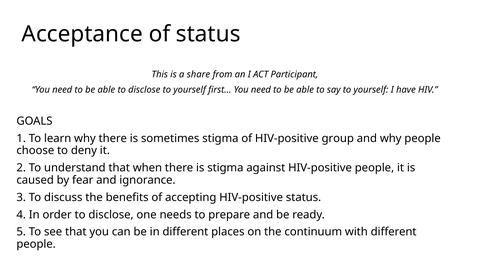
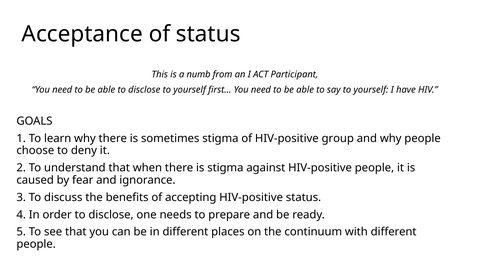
share: share -> numb
